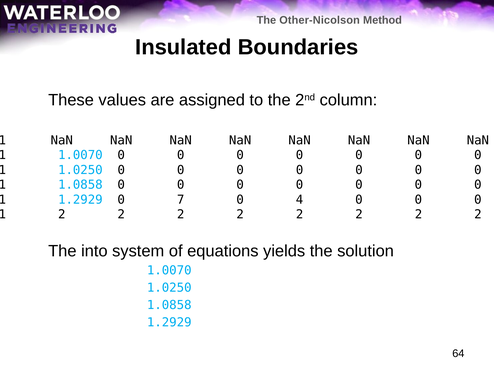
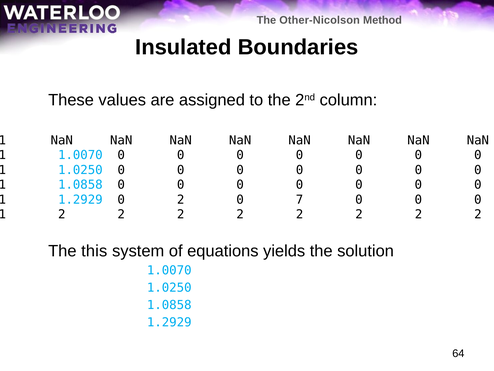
0 7: 7 -> 2
4: 4 -> 7
into: into -> this
